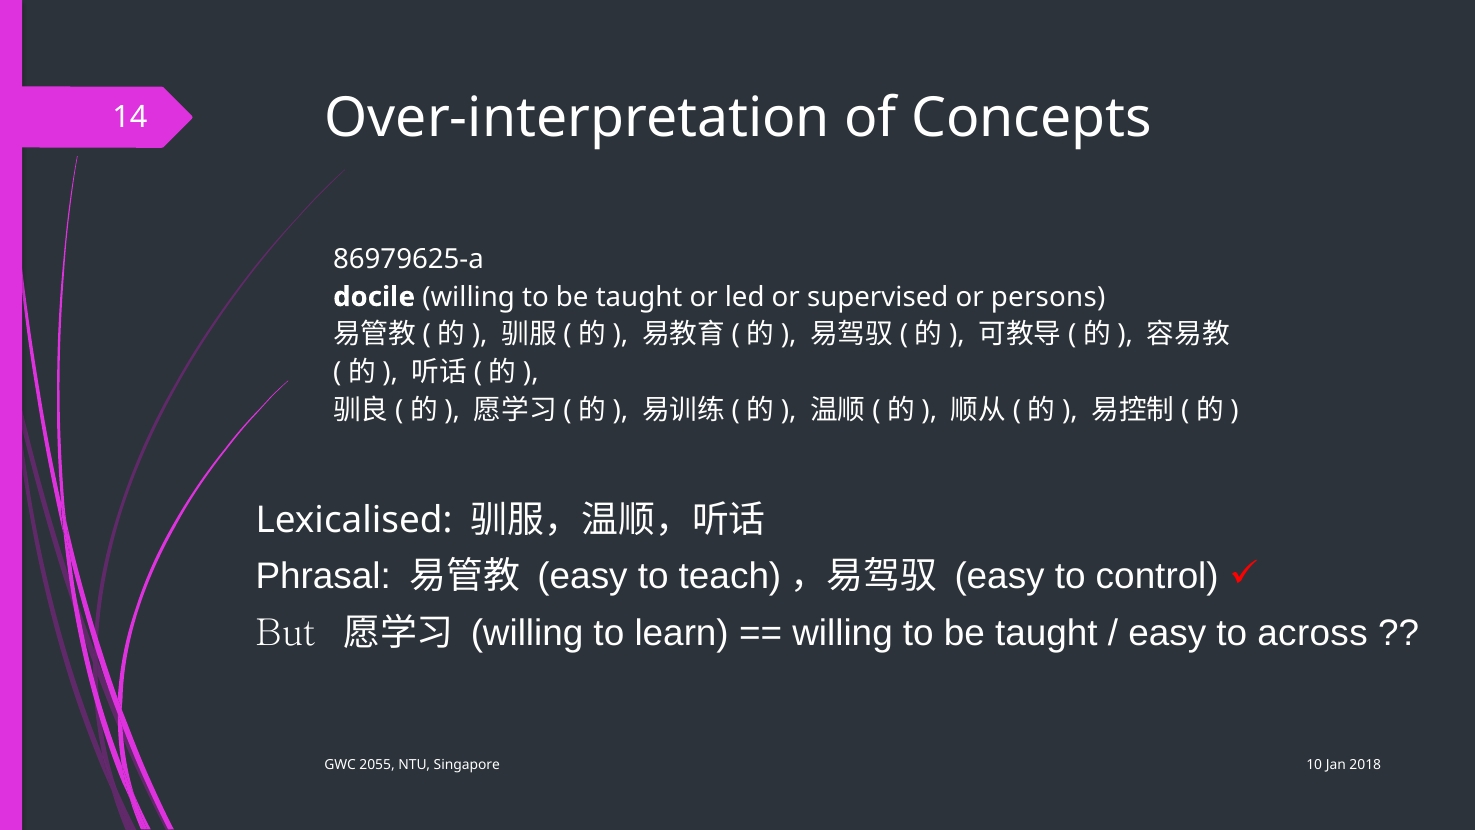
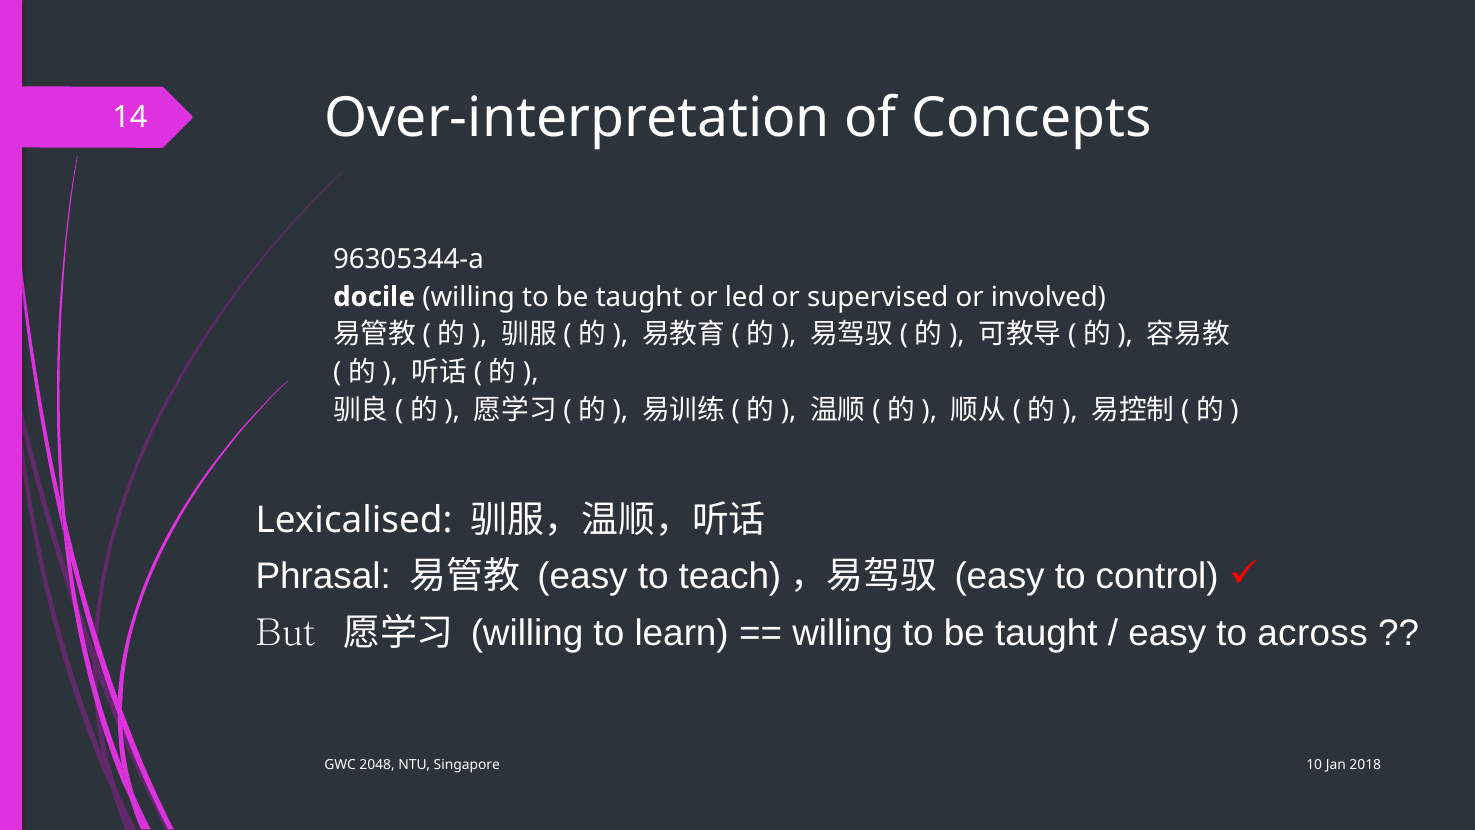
86979625-a: 86979625-a -> 96305344-a
persons: persons -> involved
2055: 2055 -> 2048
